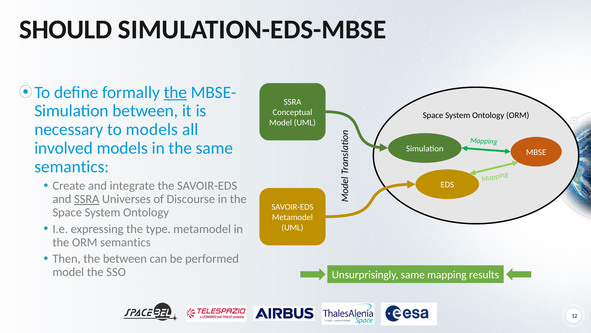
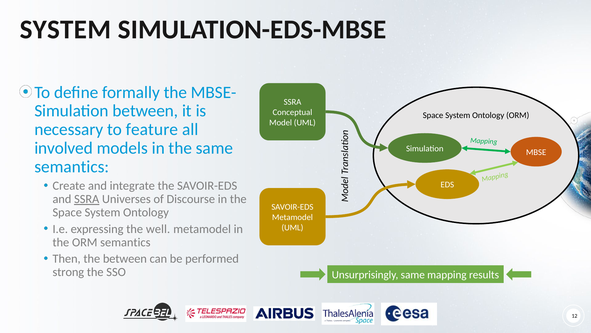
SHOULD at (66, 29): SHOULD -> SYSTEM
the at (175, 92) underline: present -> none
to models: models -> feature
type: type -> well
model at (68, 272): model -> strong
